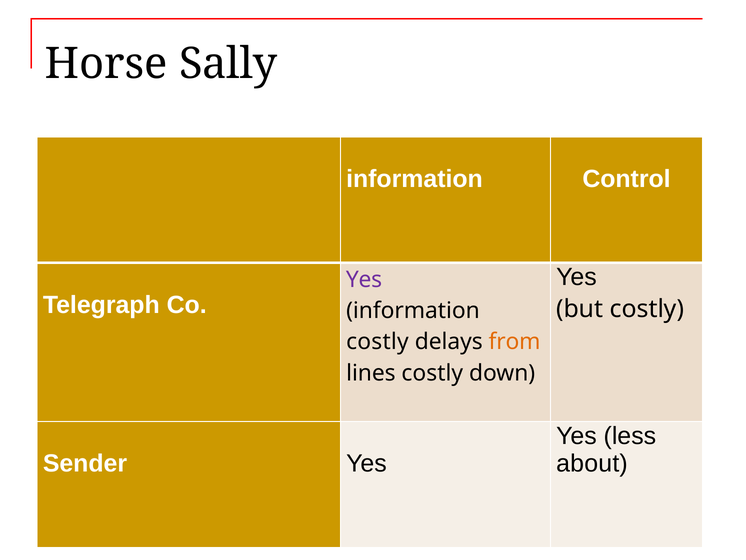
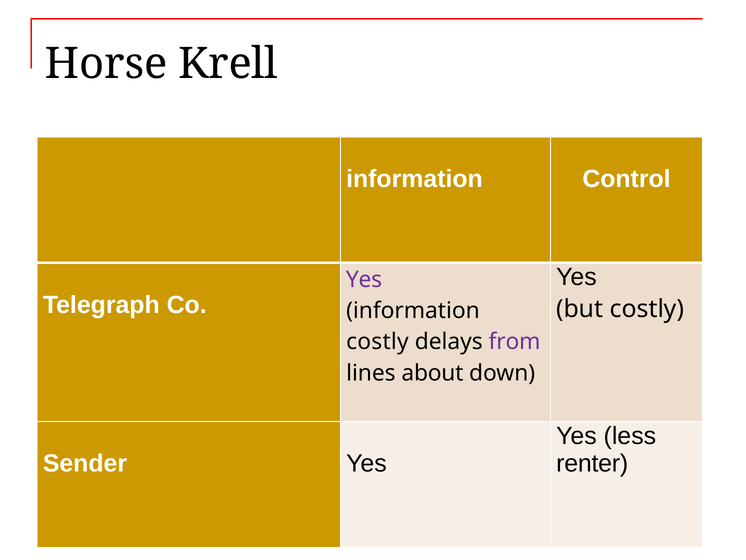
Sally: Sally -> Krell
from colour: orange -> purple
lines costly: costly -> about
about: about -> renter
